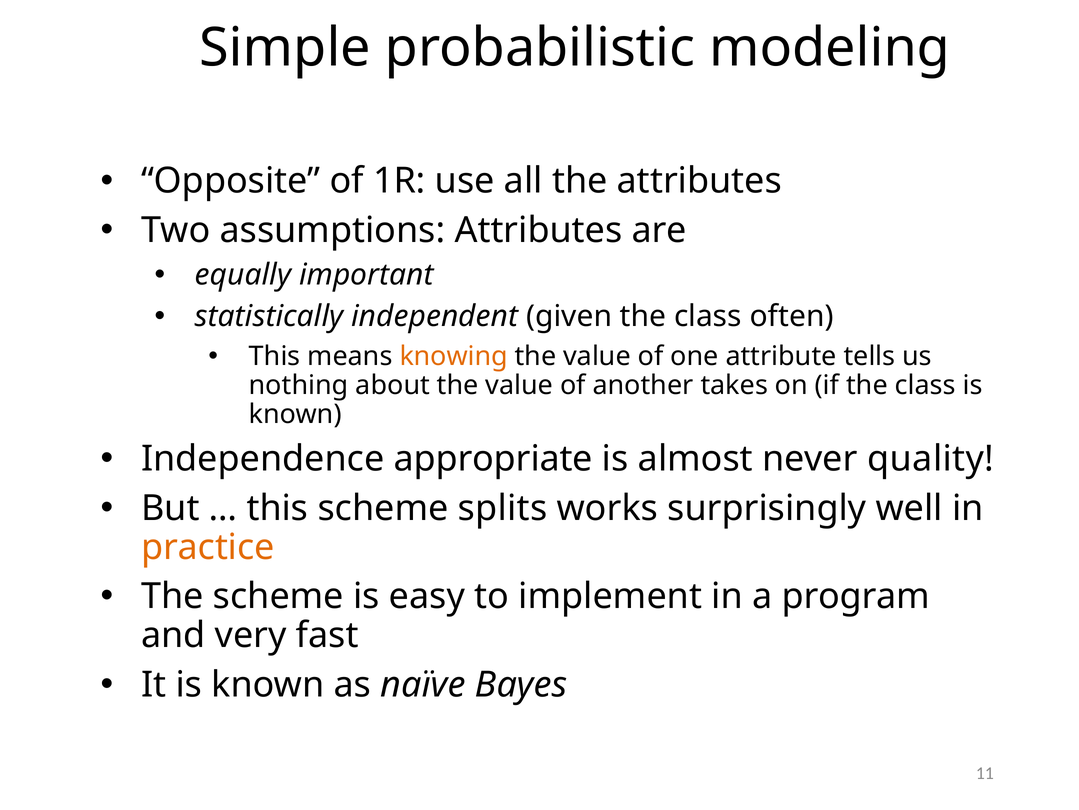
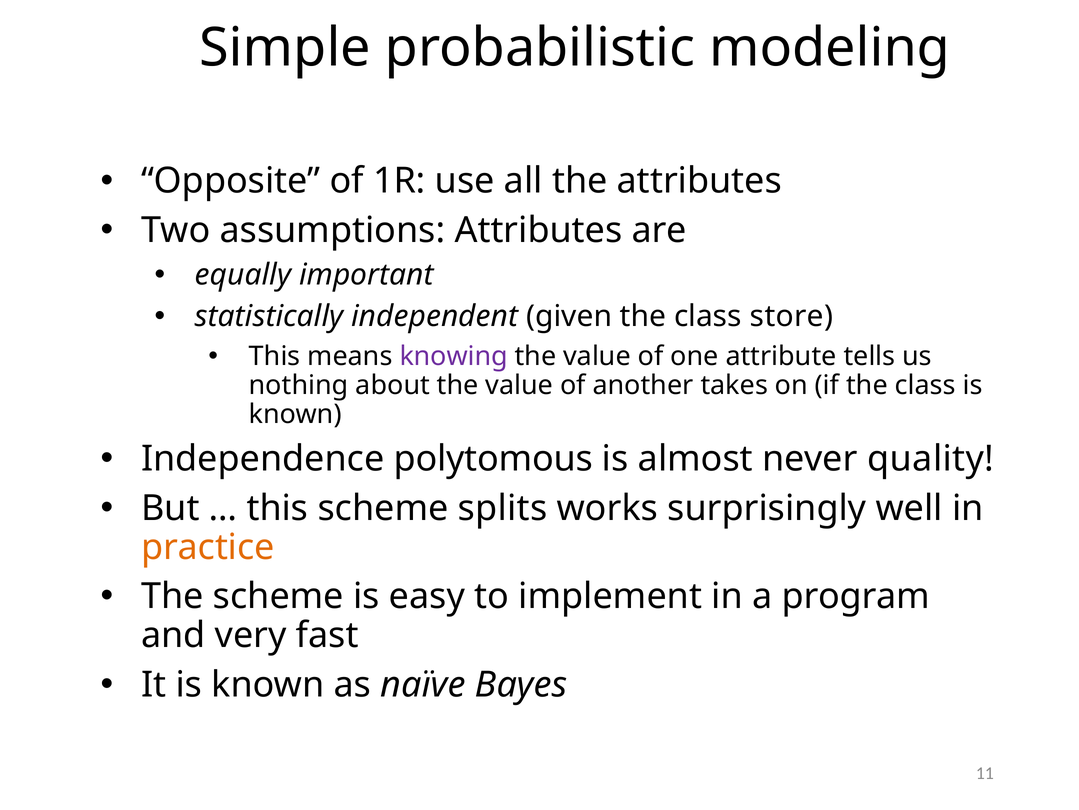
often: often -> store
knowing colour: orange -> purple
appropriate: appropriate -> polytomous
